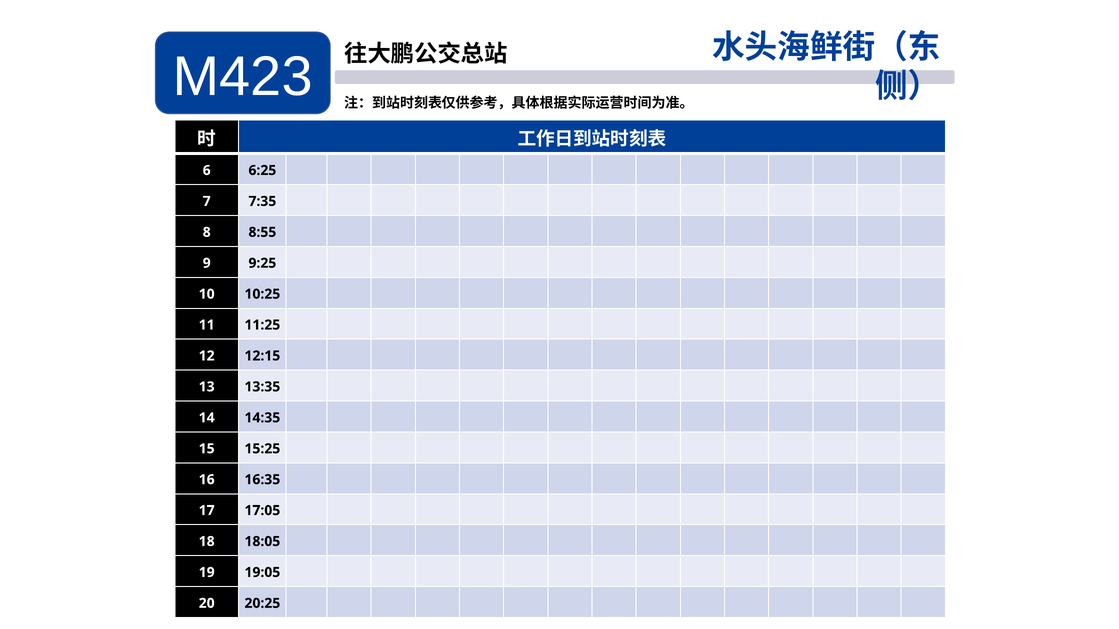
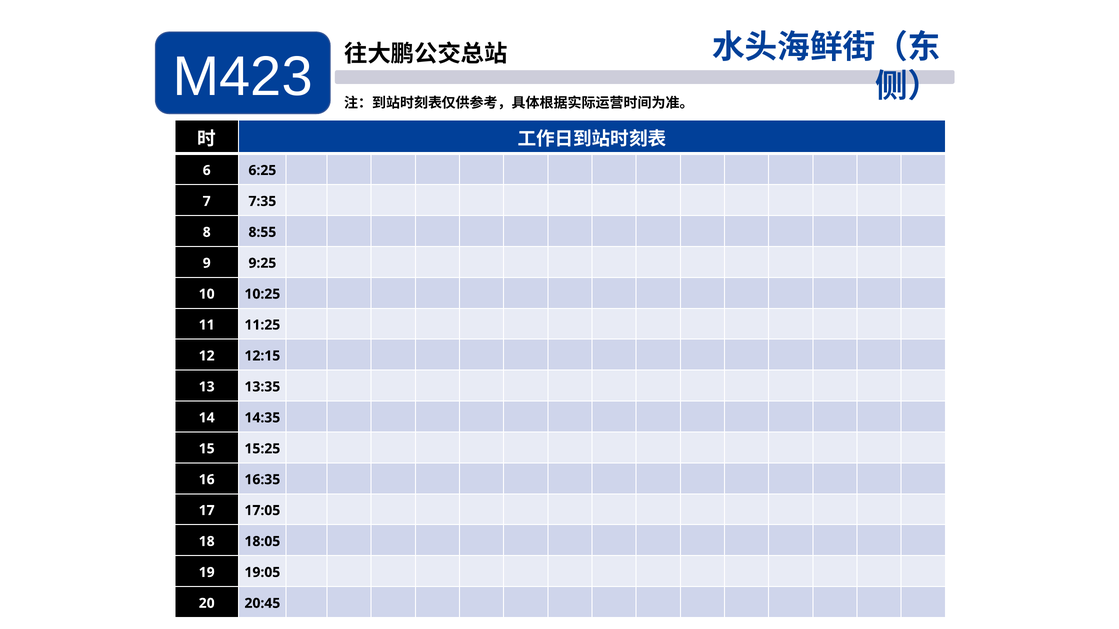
20:25: 20:25 -> 20:45
